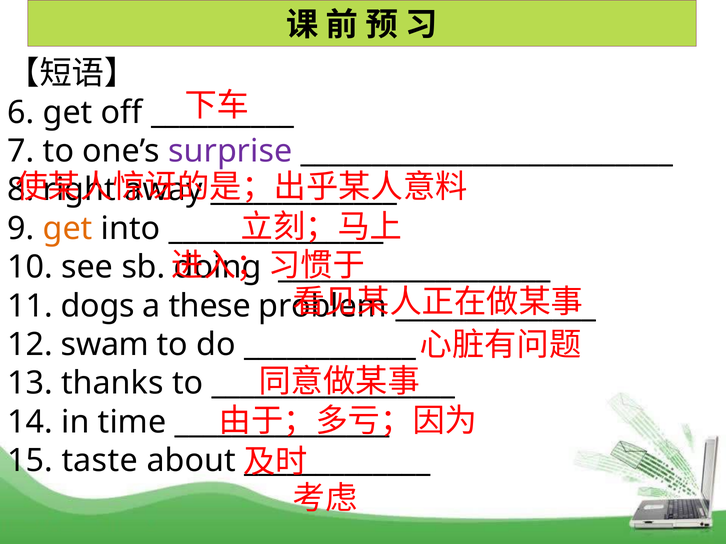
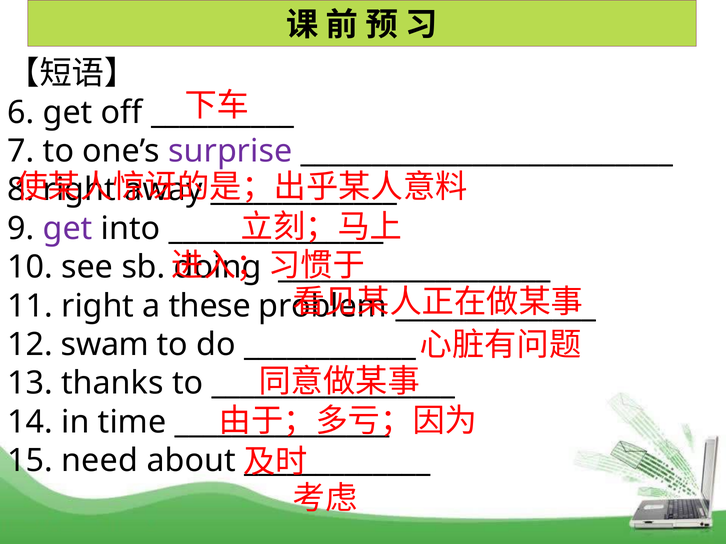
get at (68, 229) colour: orange -> purple
11 dogs: dogs -> right
taste: taste -> need
